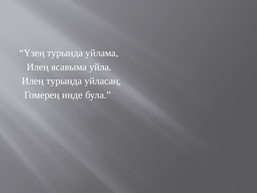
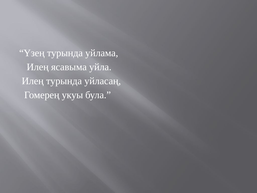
инде: инде -> укуы
